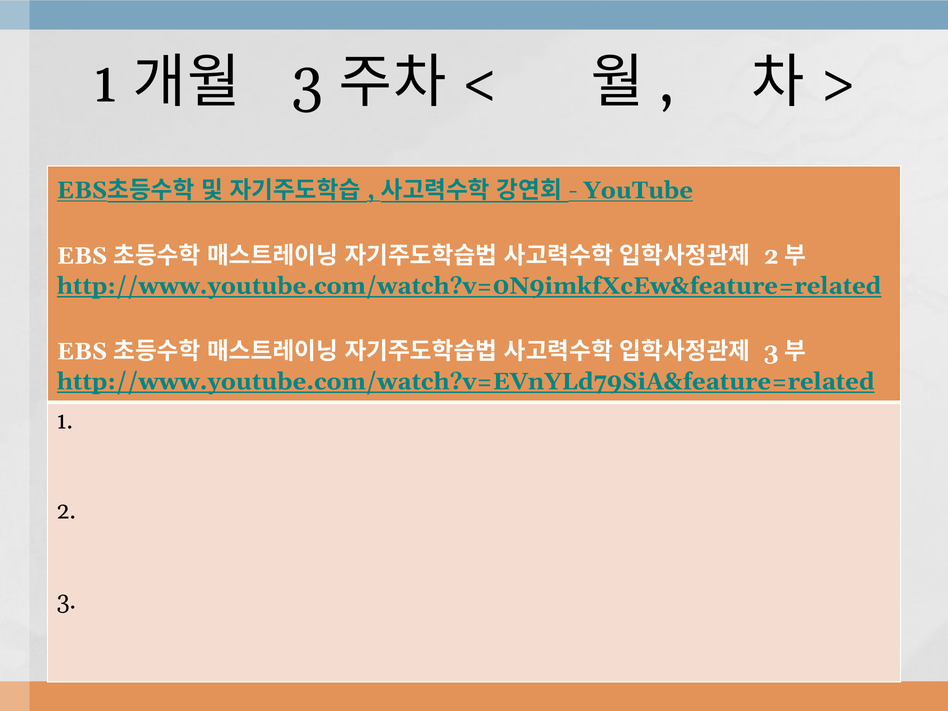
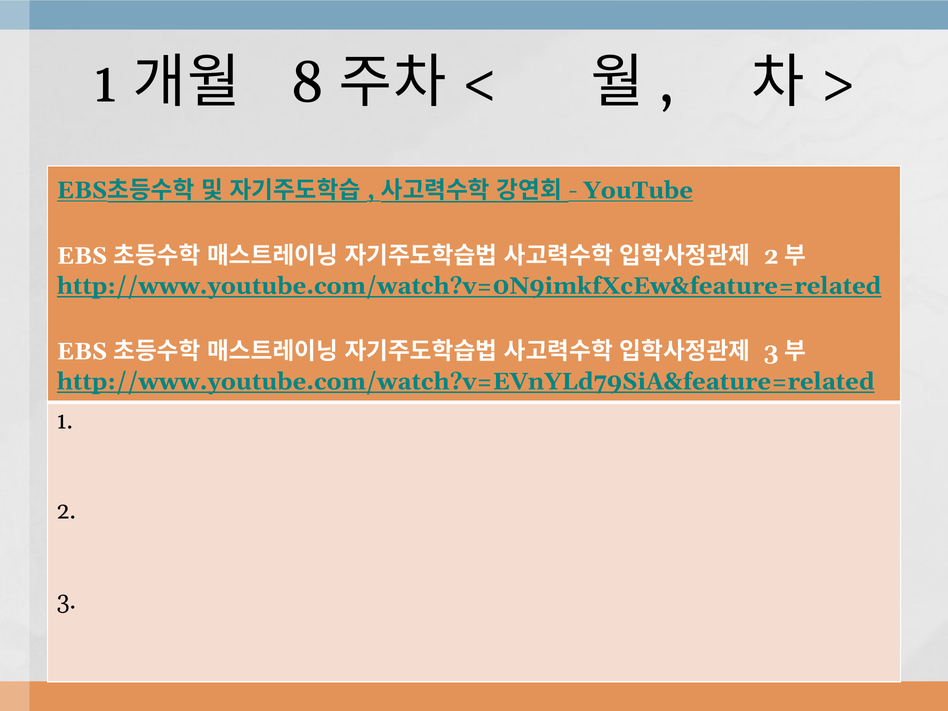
3 at (307, 82): 3 -> 8
